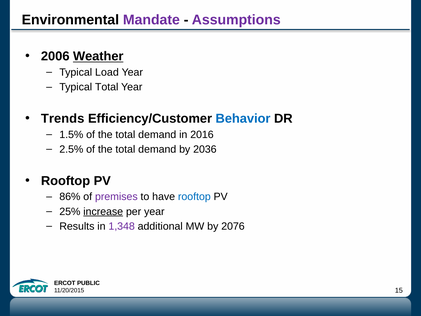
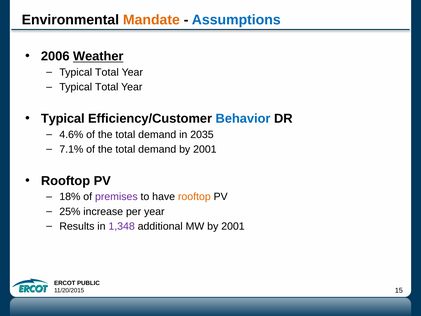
Mandate colour: purple -> orange
Assumptions colour: purple -> blue
Load at (107, 72): Load -> Total
Trends at (63, 119): Trends -> Typical
1.5%: 1.5% -> 4.6%
2016: 2016 -> 2035
2.5%: 2.5% -> 7.1%
demand by 2036: 2036 -> 2001
86%: 86% -> 18%
rooftop at (194, 197) colour: blue -> orange
increase underline: present -> none
MW by 2076: 2076 -> 2001
